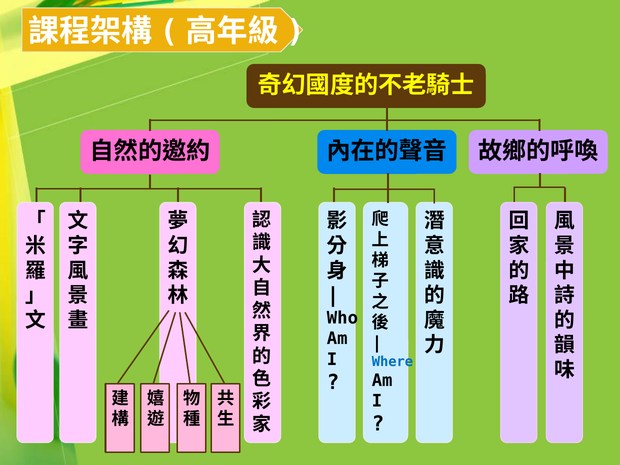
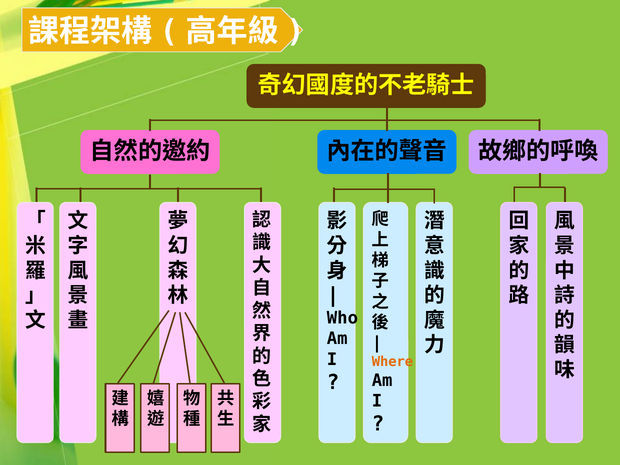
Where colour: blue -> orange
